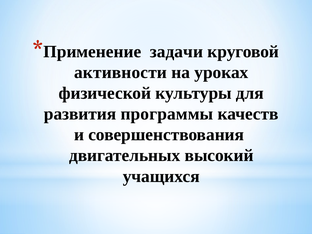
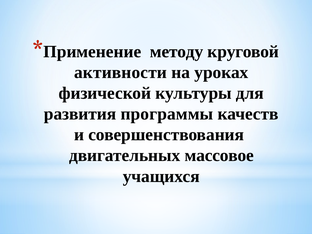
задачи: задачи -> методу
высокий: высокий -> массовое
